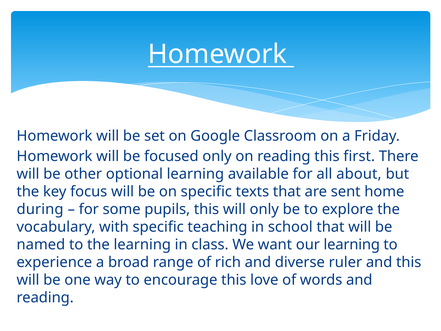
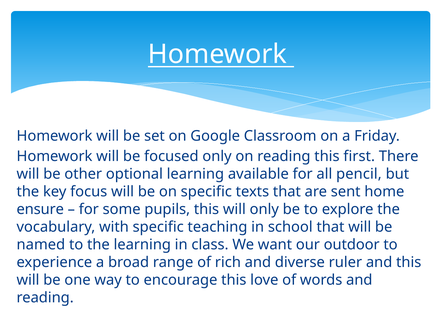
about: about -> pencil
during: during -> ensure
our learning: learning -> outdoor
